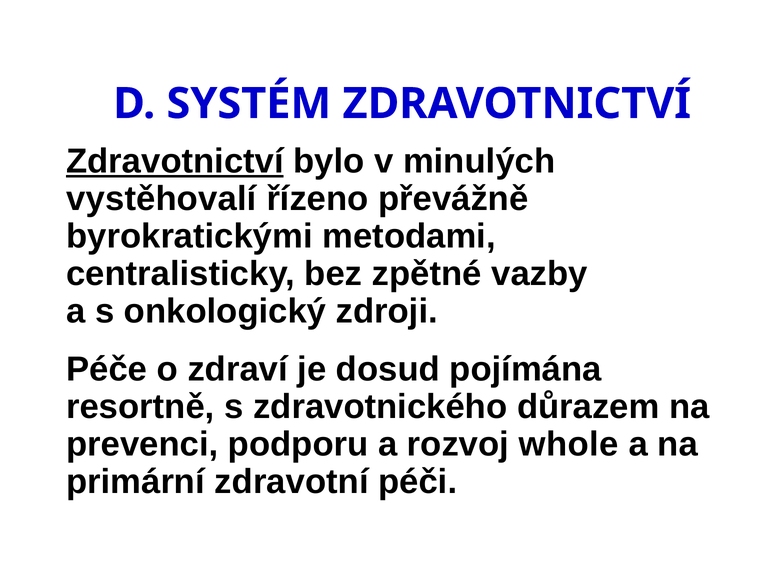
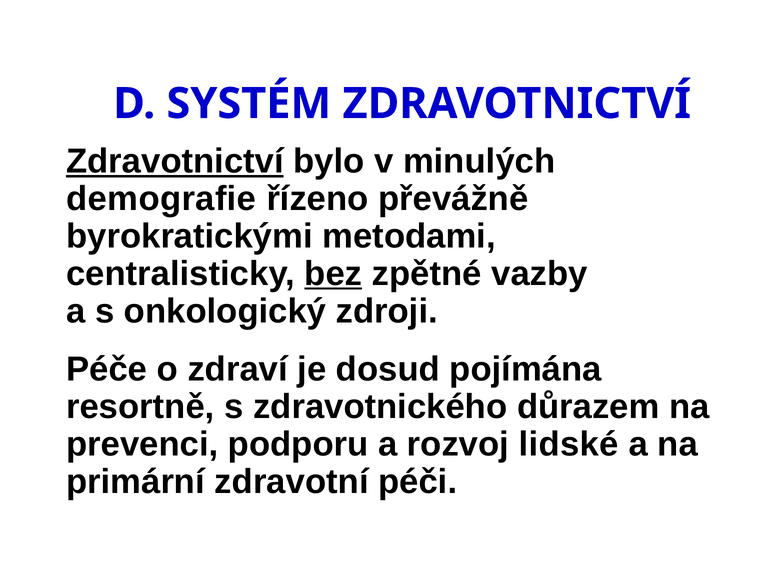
vystěhovalí: vystěhovalí -> demografie
bez underline: none -> present
whole: whole -> lidské
